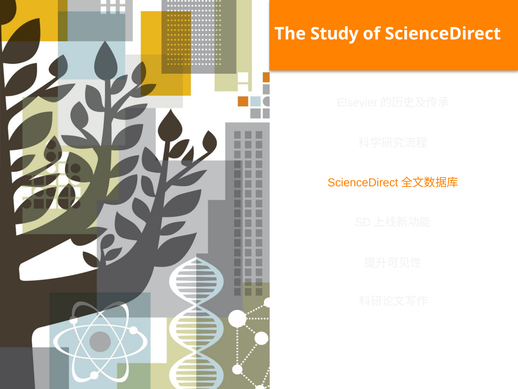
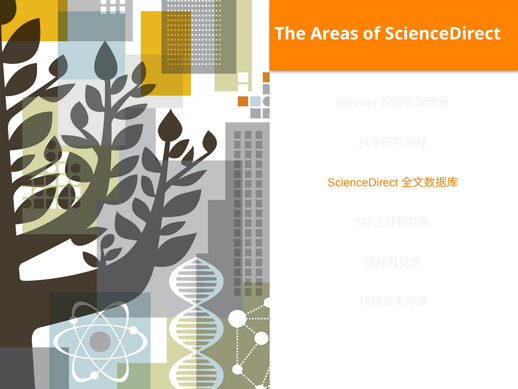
Study: Study -> Areas
